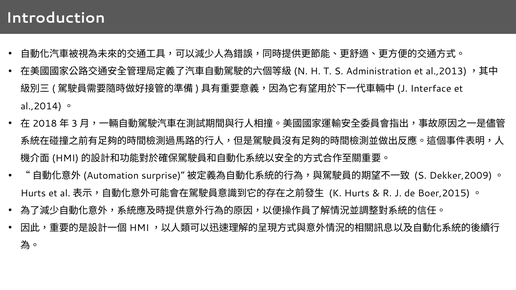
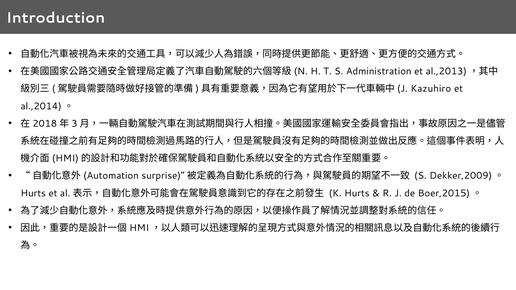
Interface: Interface -> Kazuhiro
